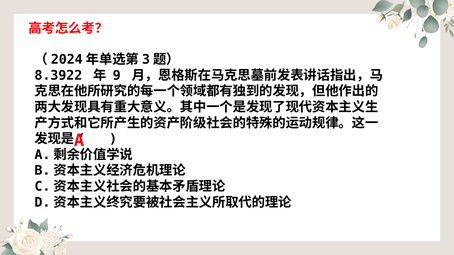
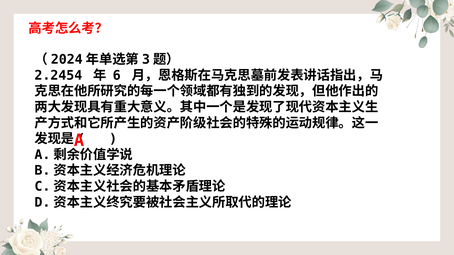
8.3922: 8.3922 -> 2.2454
9: 9 -> 6
